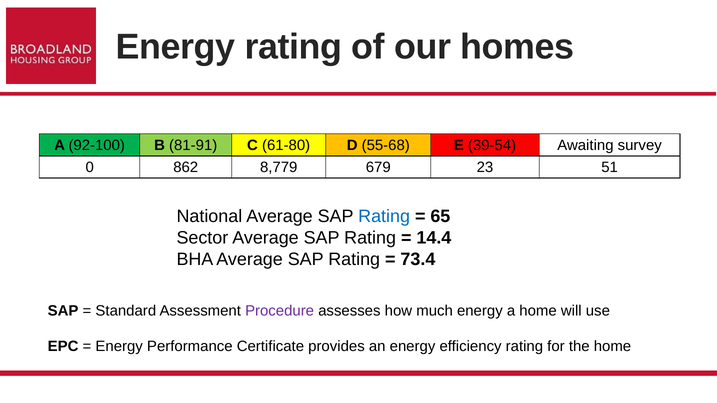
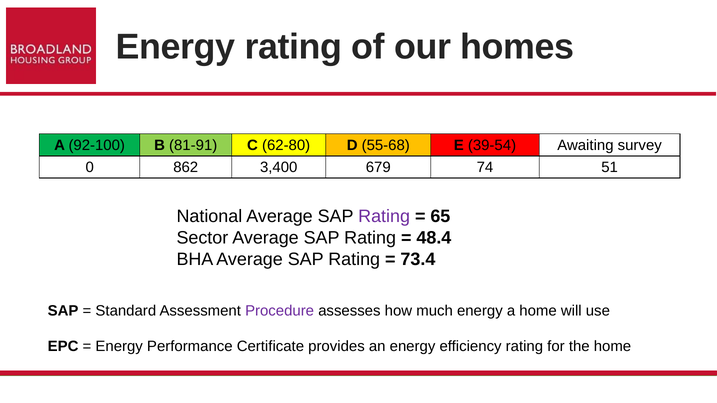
61-80: 61-80 -> 62-80
8,779: 8,779 -> 3,400
23: 23 -> 74
Rating at (384, 217) colour: blue -> purple
14.4: 14.4 -> 48.4
